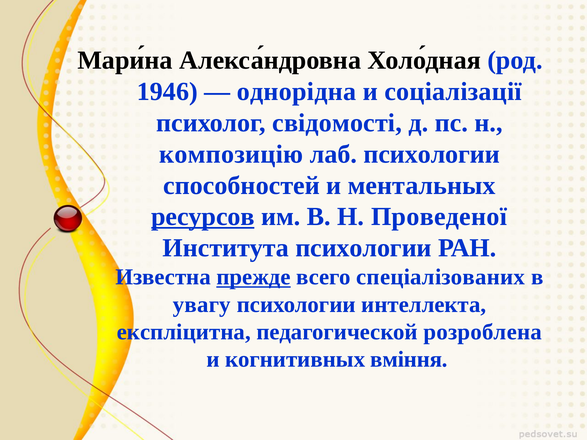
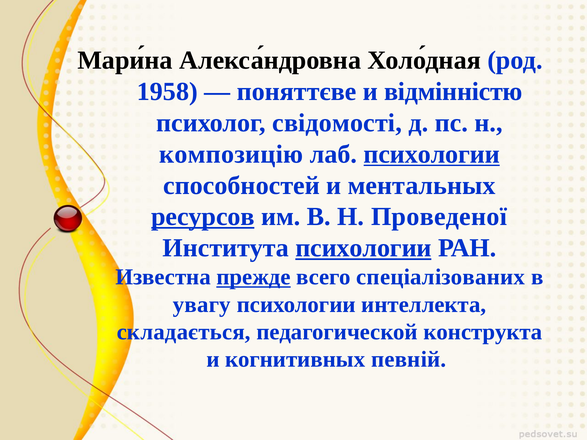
1946: 1946 -> 1958
однорідна: однорідна -> поняттєве
соціалізації: соціалізації -> відмінністю
психологии at (432, 154) underline: none -> present
психологии at (364, 248) underline: none -> present
експліцитна: експліцитна -> складається
розроблена: розроблена -> конструкта
вміння: вміння -> певній
